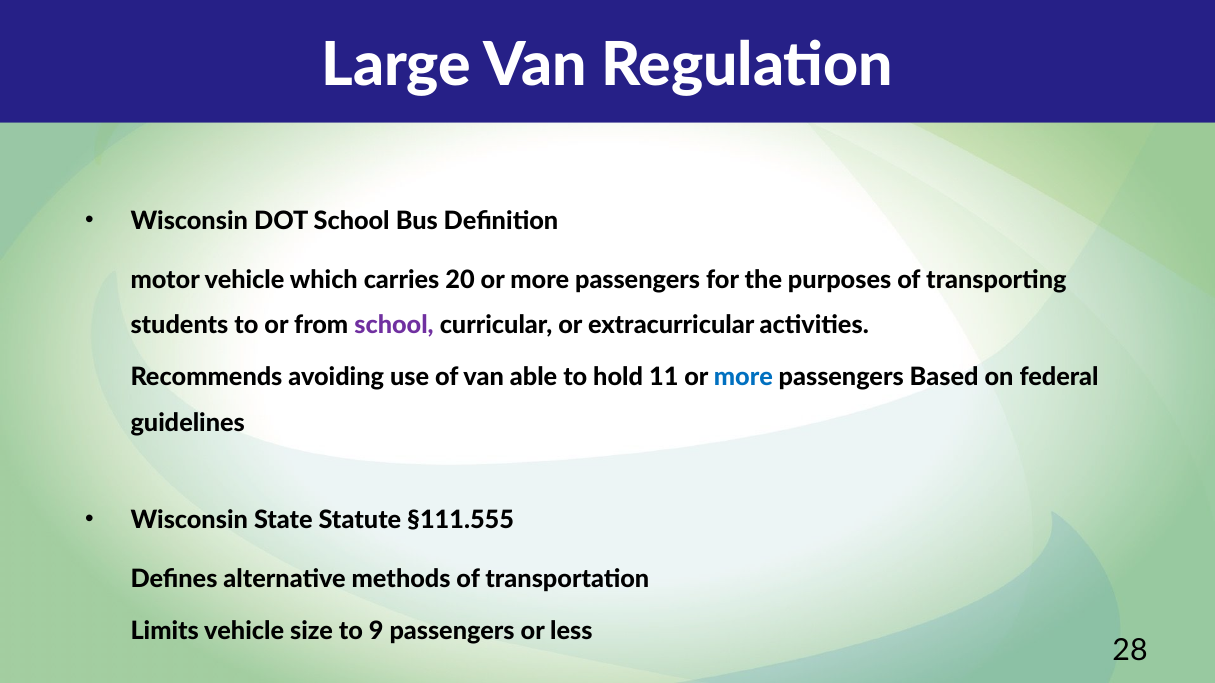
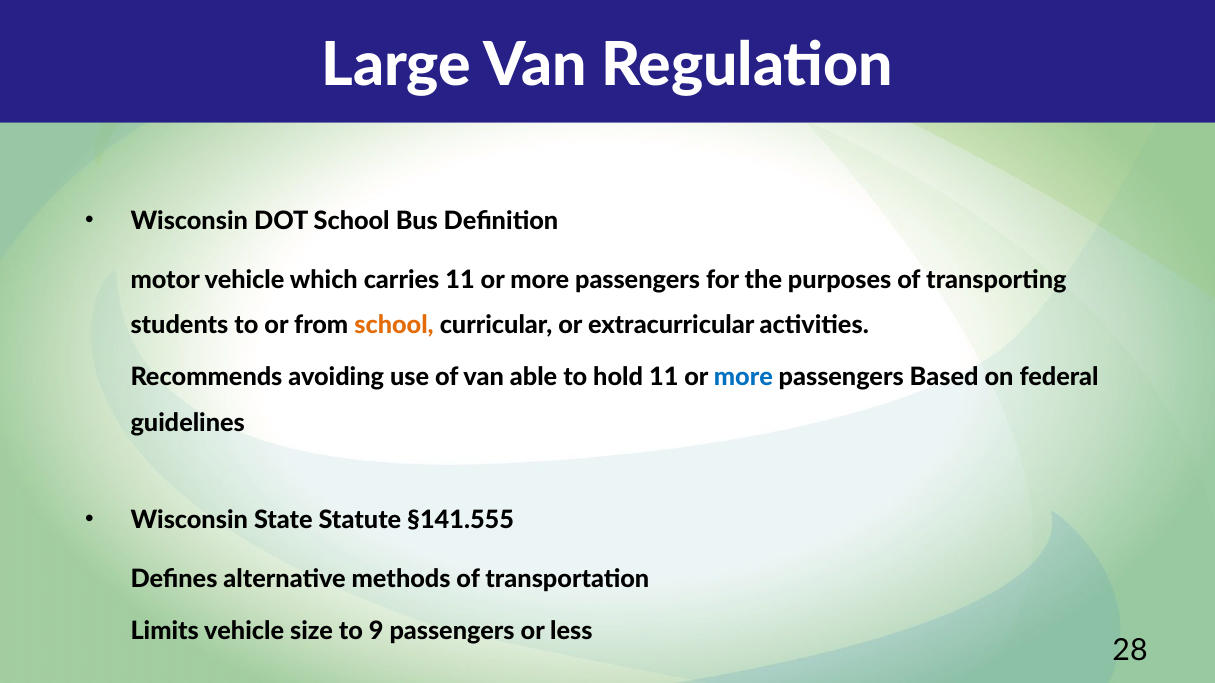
carries 20: 20 -> 11
school at (394, 326) colour: purple -> orange
§111.555: §111.555 -> §141.555
